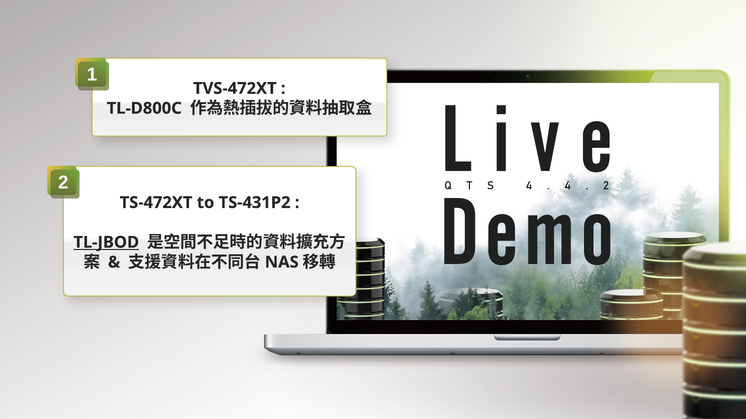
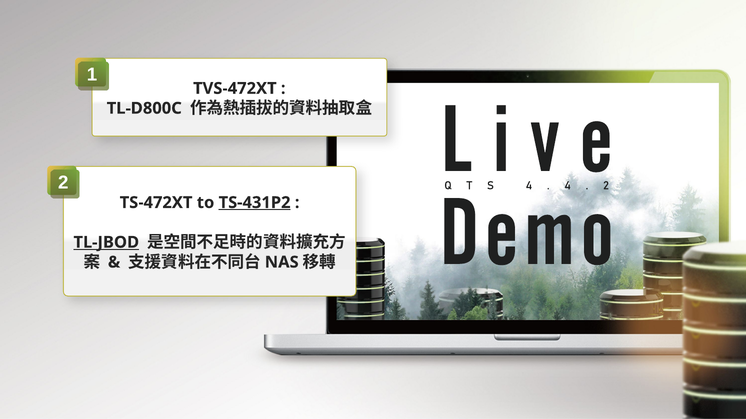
TS-431P2 underline: none -> present
